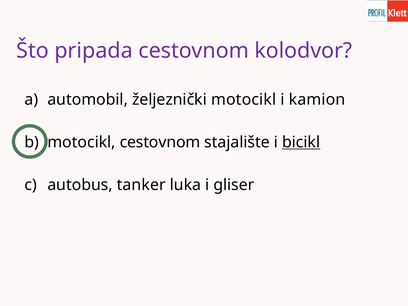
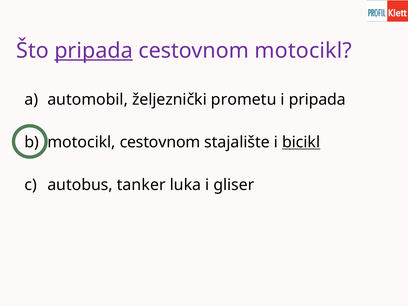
pripada at (94, 51) underline: none -> present
cestovnom kolodvor: kolodvor -> motocikl
željeznički motocikl: motocikl -> prometu
i kamion: kamion -> pripada
